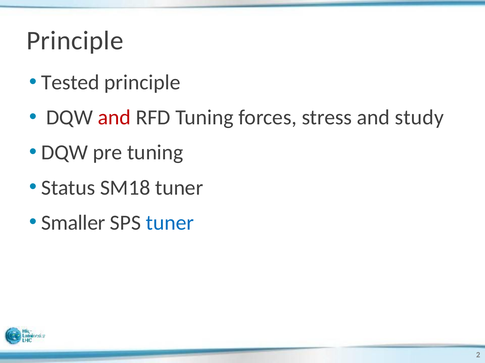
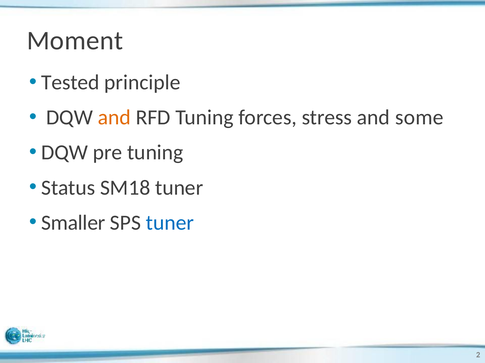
Principle at (75, 41): Principle -> Moment
and at (114, 118) colour: red -> orange
study: study -> some
